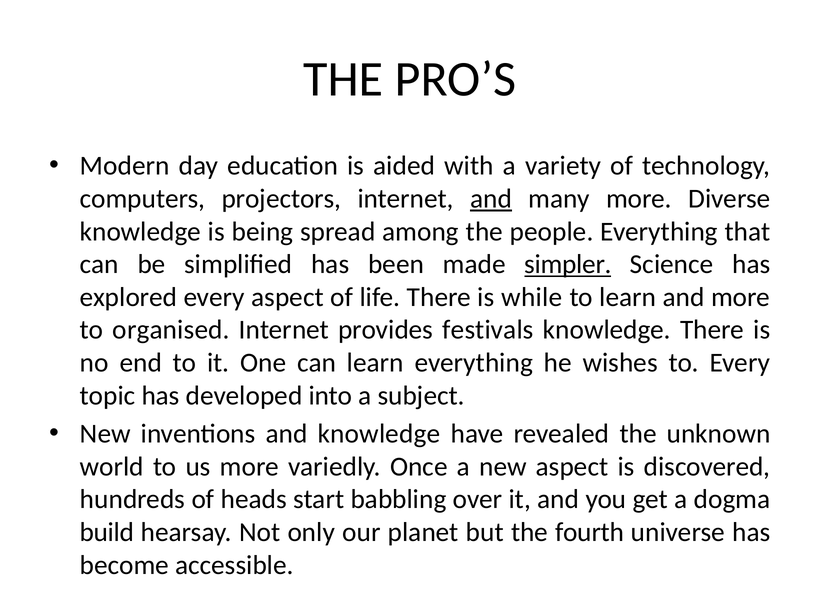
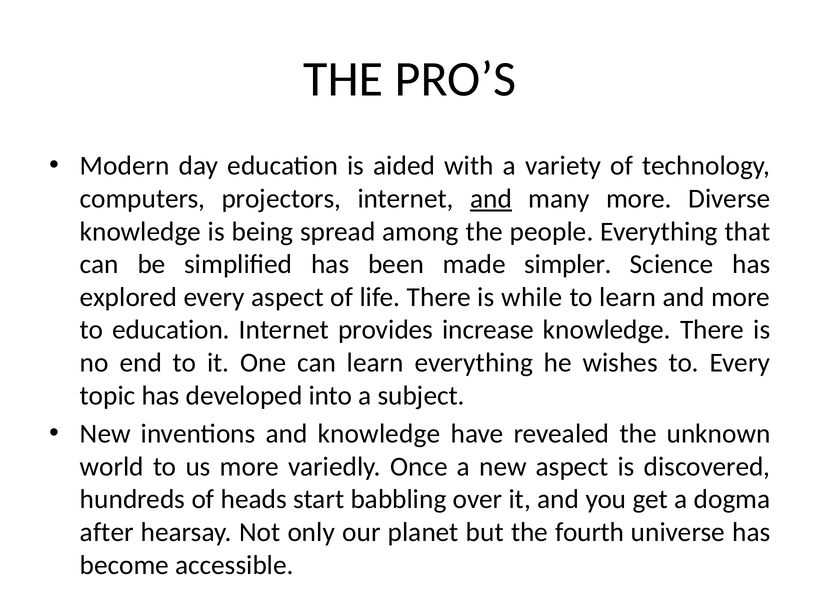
simpler underline: present -> none
to organised: organised -> education
festivals: festivals -> increase
build: build -> after
